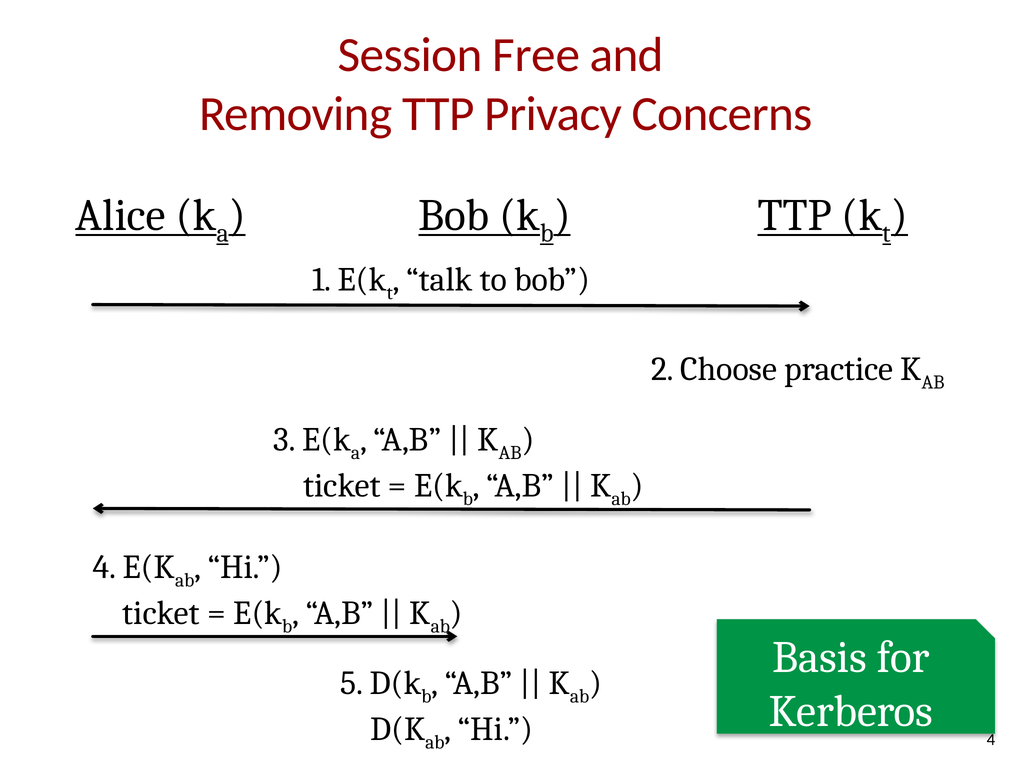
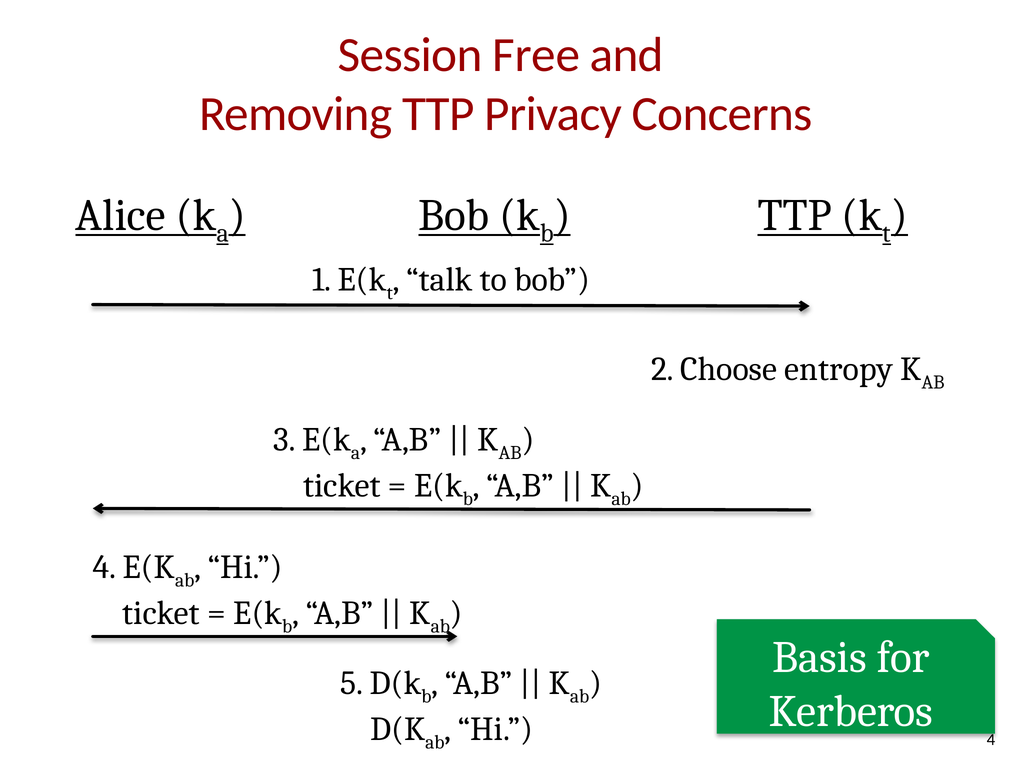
practice: practice -> entropy
